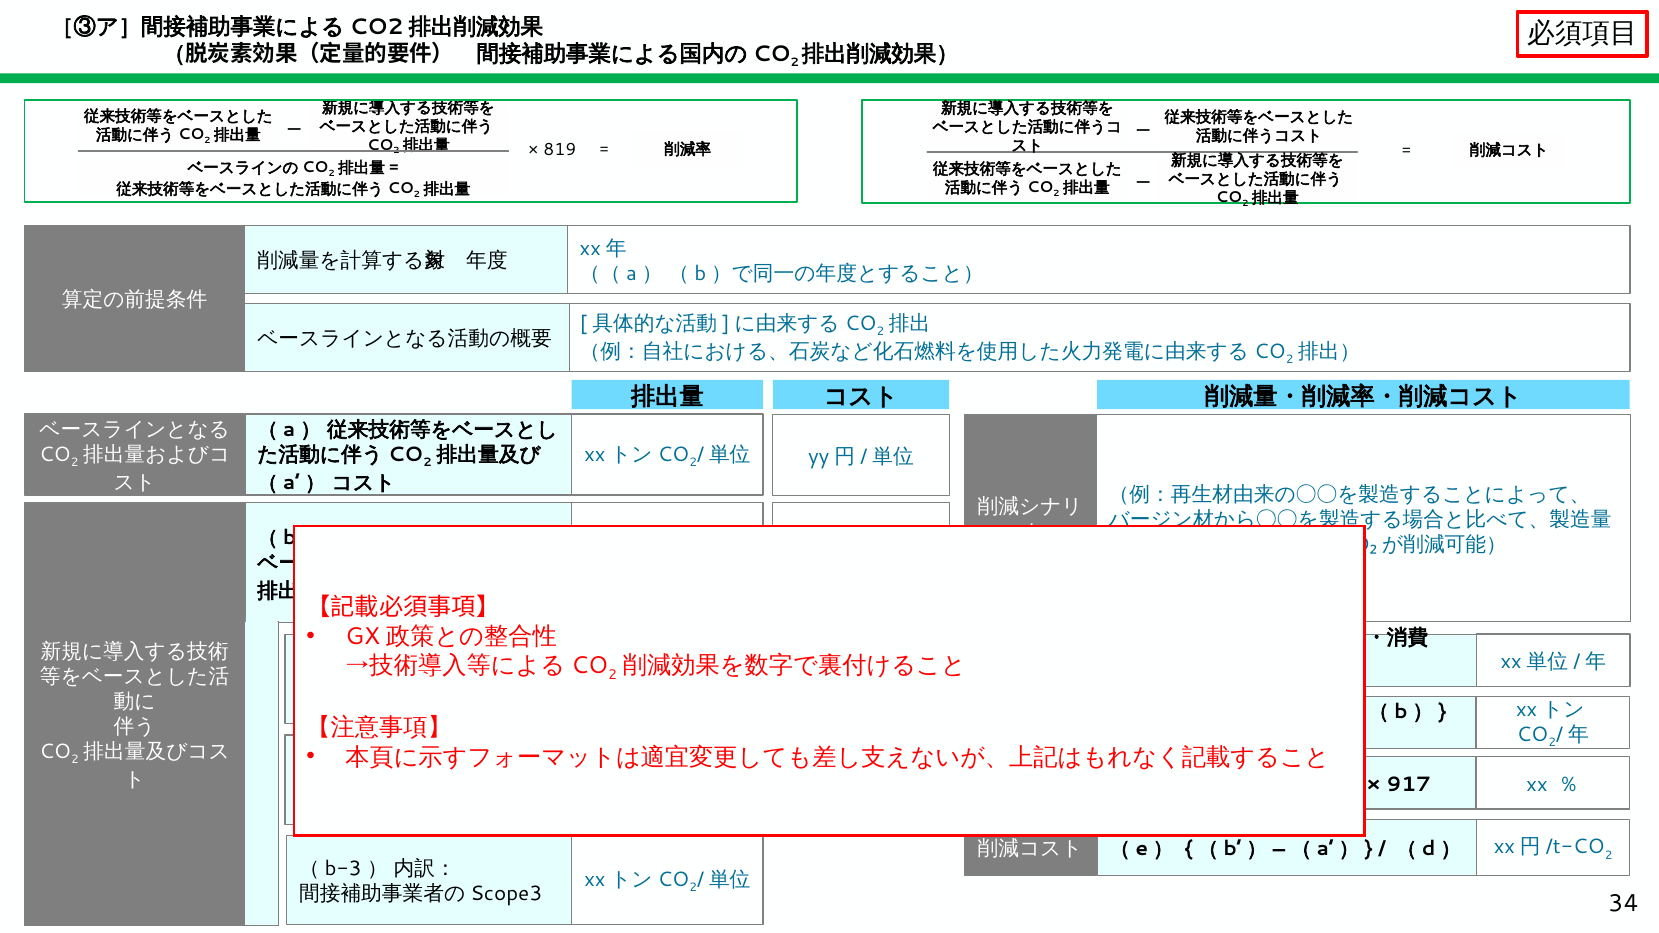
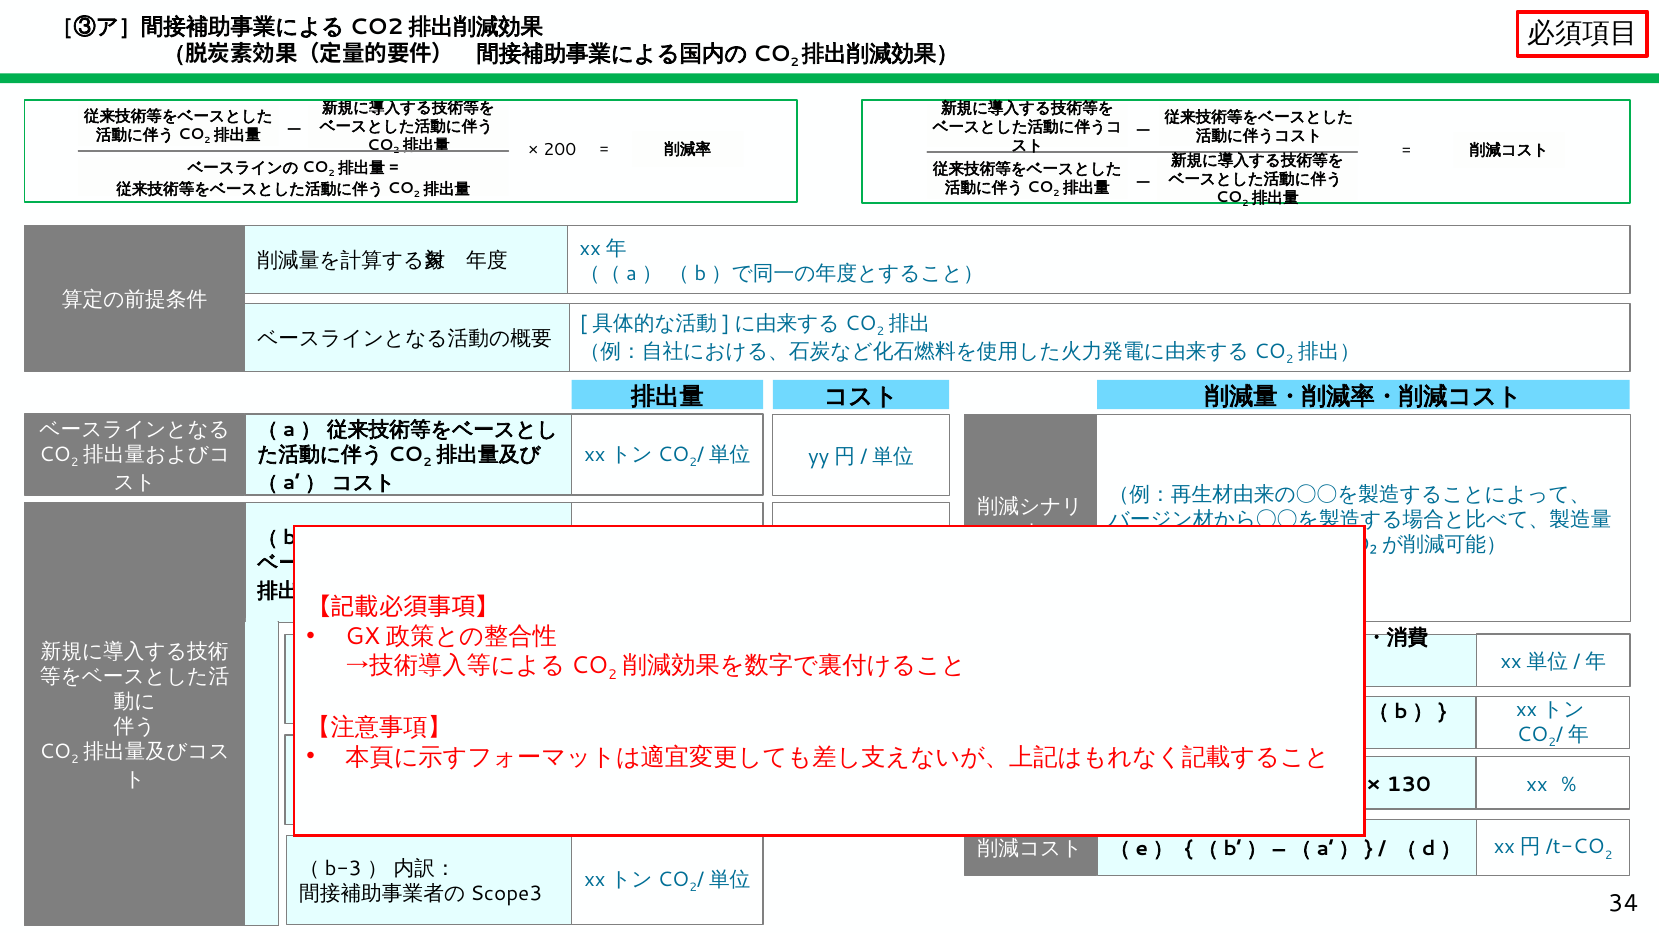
819: 819 -> 200
917: 917 -> 130
